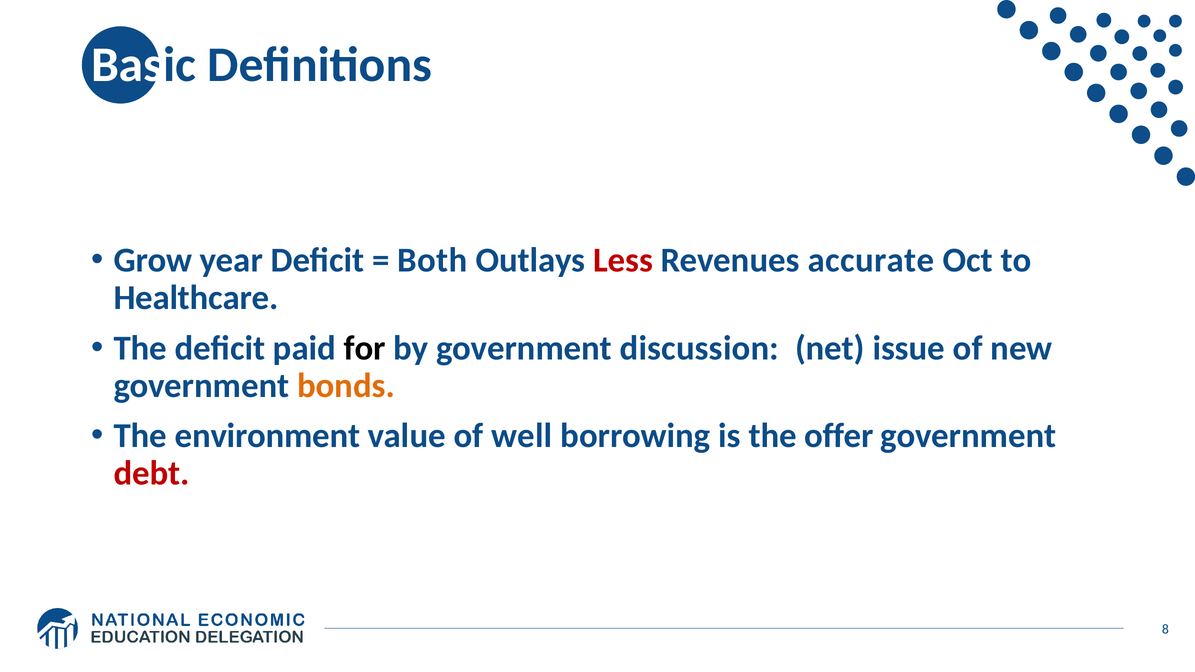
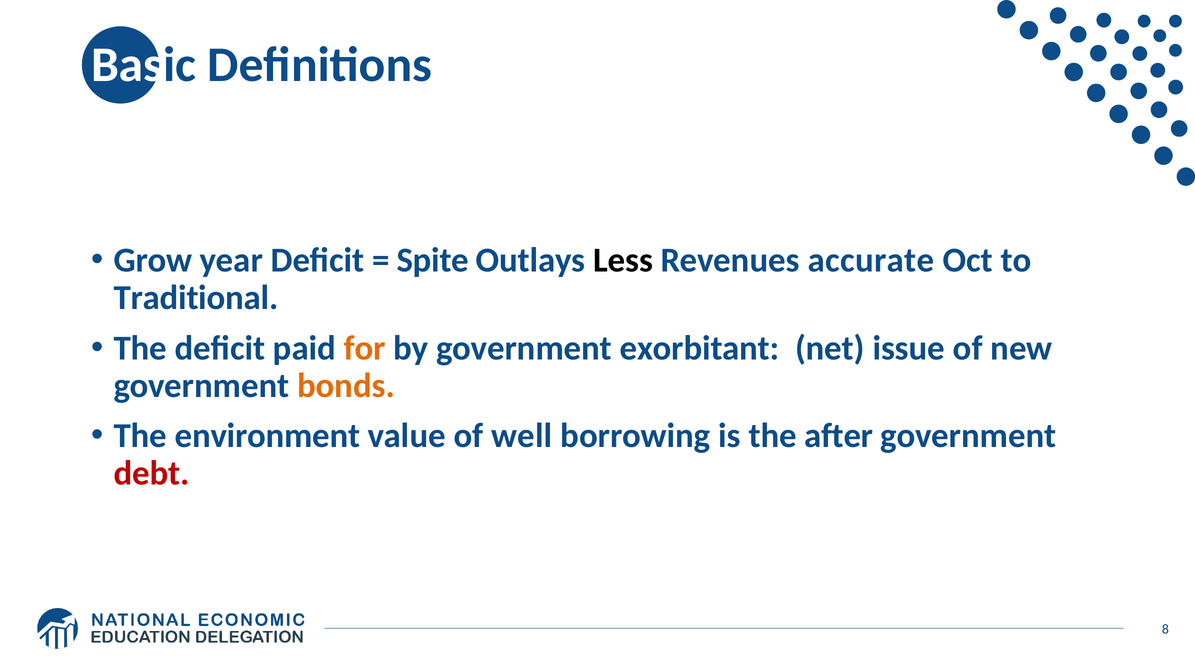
Both: Both -> Spite
Less colour: red -> black
Healthcare: Healthcare -> Traditional
for colour: black -> orange
discussion: discussion -> exorbitant
offer: offer -> after
